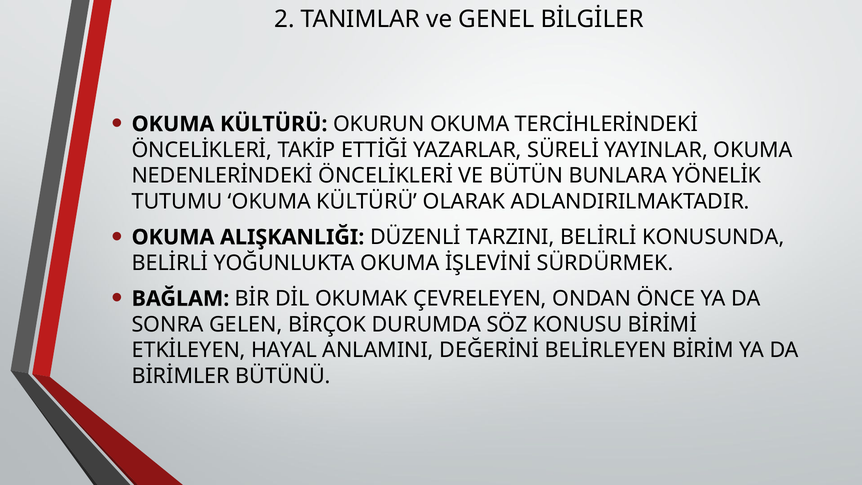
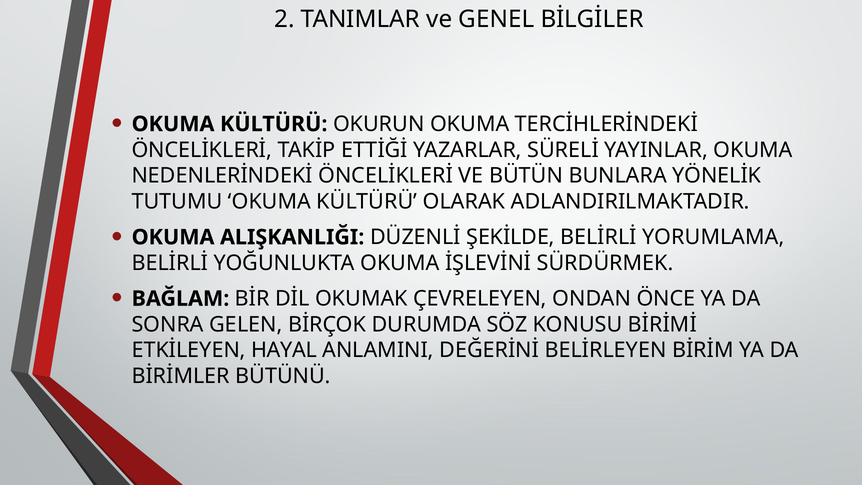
TARZINI: TARZINI -> ŞEKİLDE
KONUSUNDA: KONUSUNDA -> YORUMLAMA
